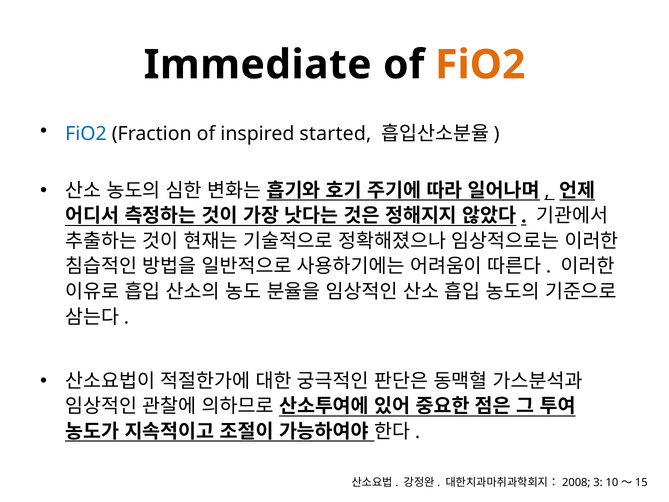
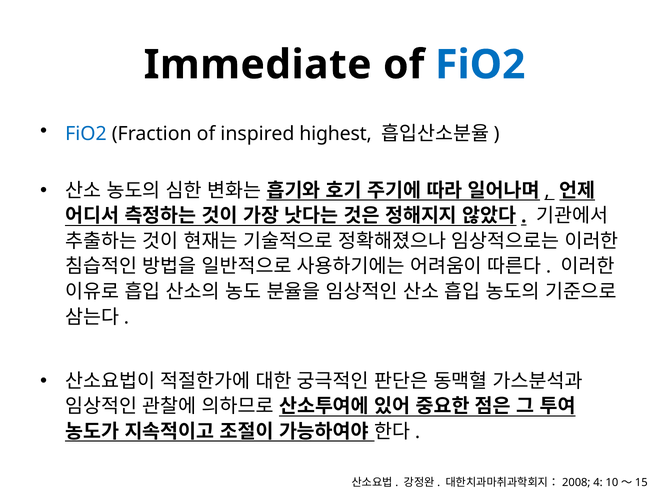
FiO2 at (480, 65) colour: orange -> blue
started: started -> highest
3: 3 -> 4
